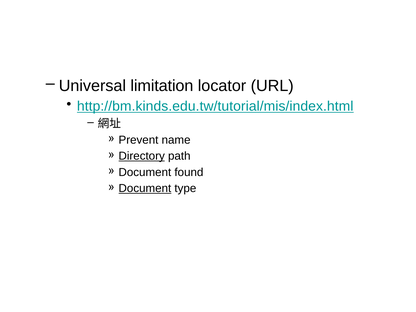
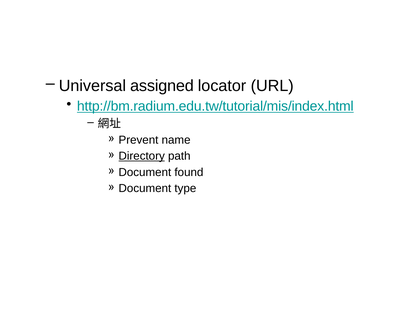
limitation: limitation -> assigned
http://bm.kinds.edu.tw/tutorial/mis/index.html: http://bm.kinds.edu.tw/tutorial/mis/index.html -> http://bm.radium.edu.tw/tutorial/mis/index.html
Document at (145, 188) underline: present -> none
